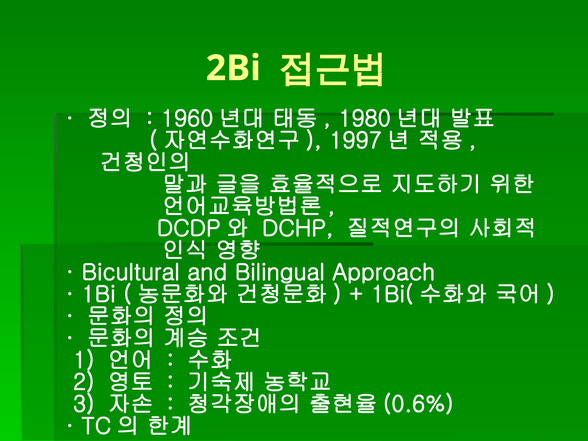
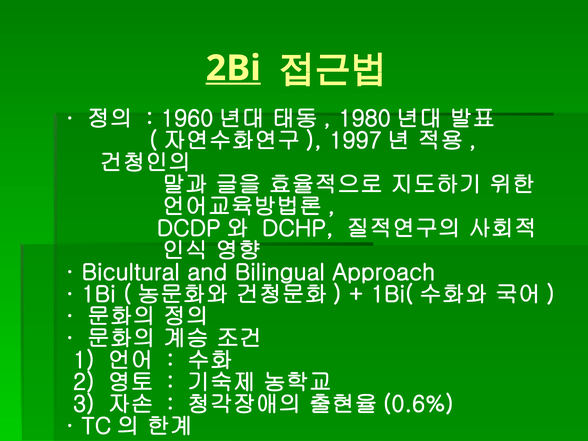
2Bi underline: none -> present
